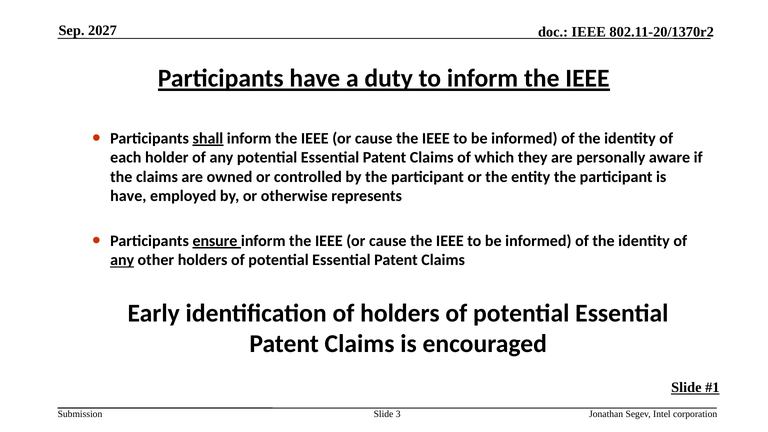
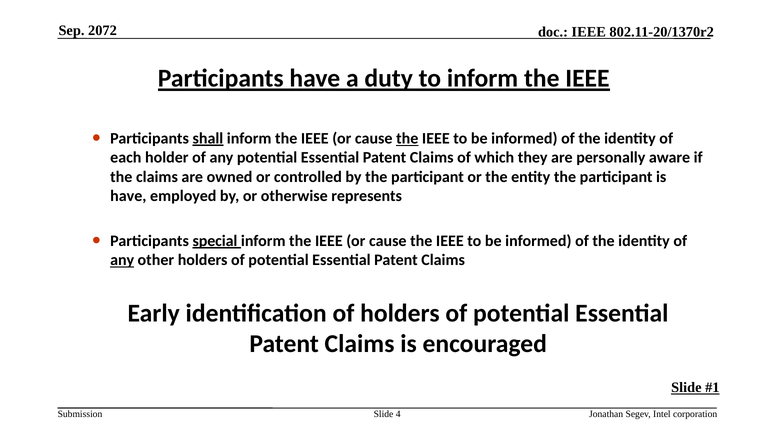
2027: 2027 -> 2072
the at (407, 138) underline: none -> present
ensure: ensure -> special
3: 3 -> 4
